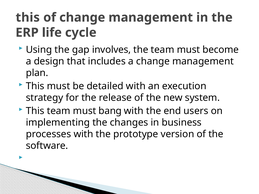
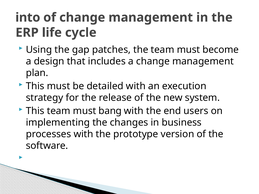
this at (28, 17): this -> into
involves: involves -> patches
